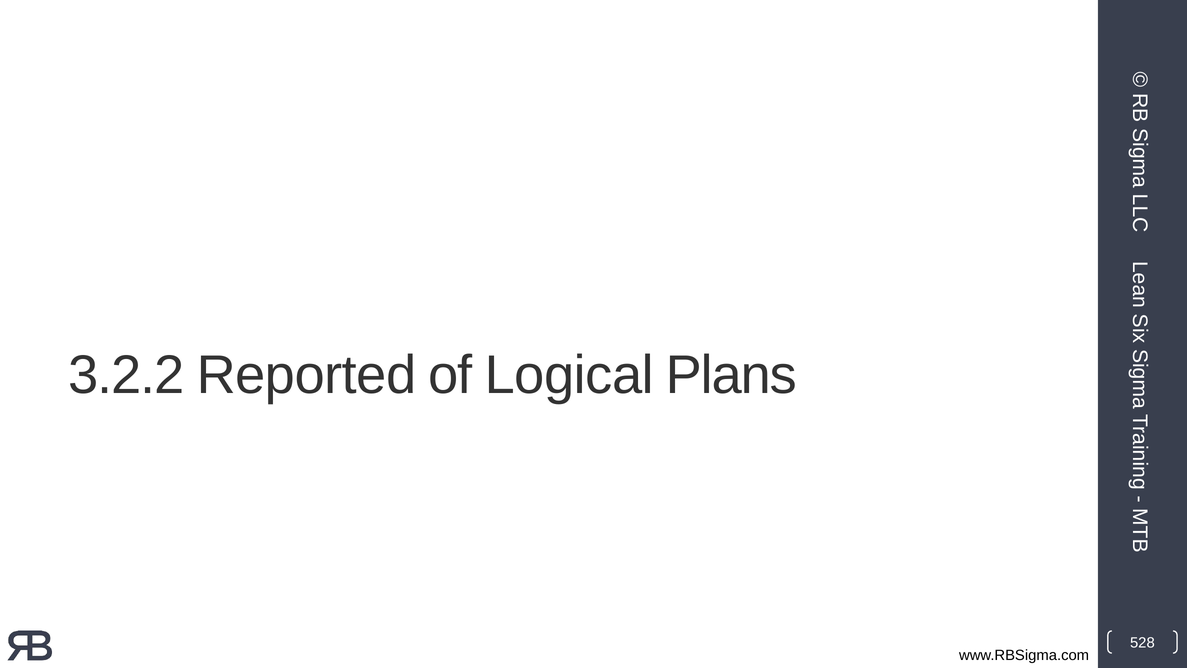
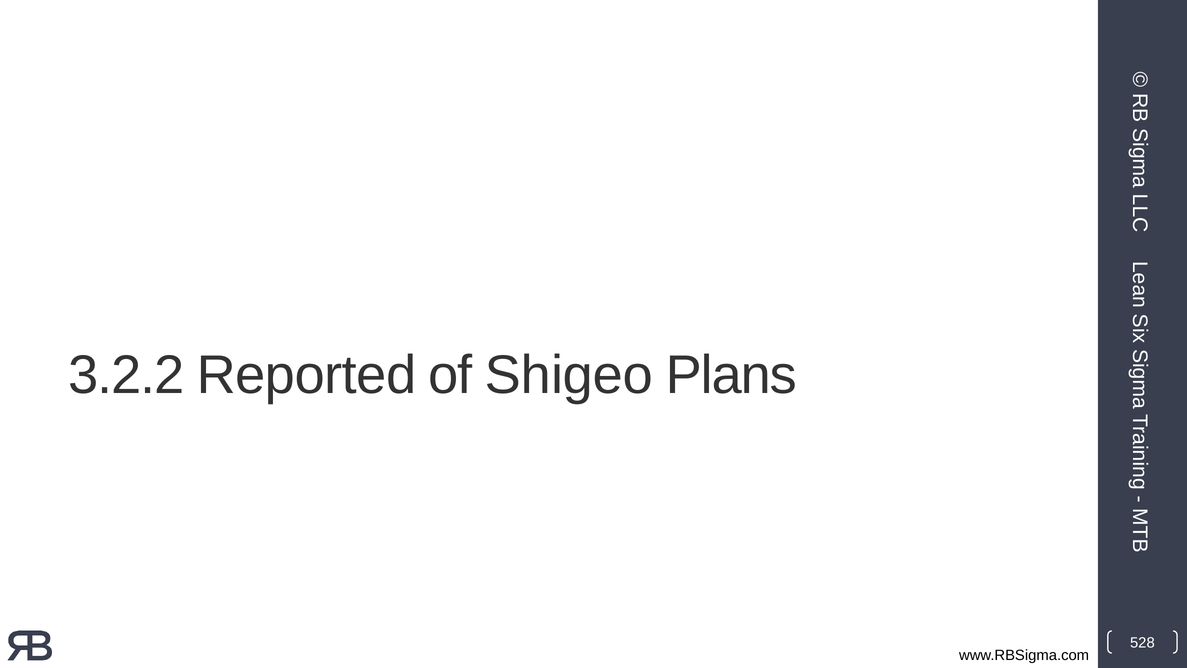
Logical: Logical -> Shigeo
